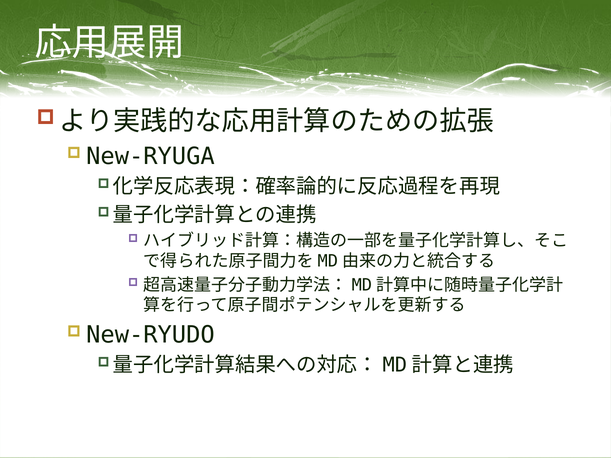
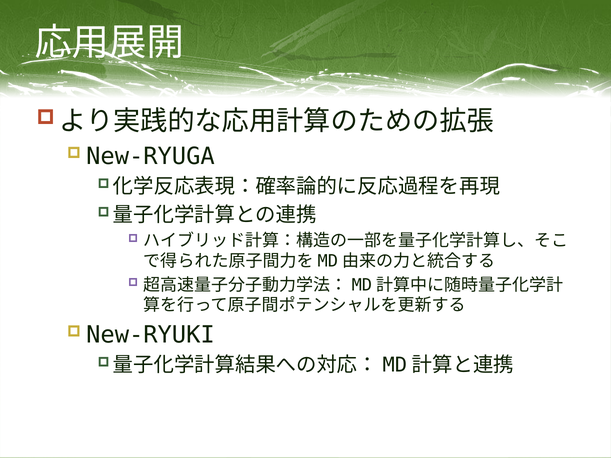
New-RYUDO: New-RYUDO -> New-RYUKI
